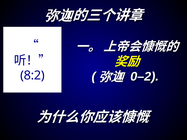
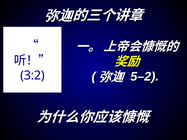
0–2: 0–2 -> 5–2
8:2: 8:2 -> 3:2
